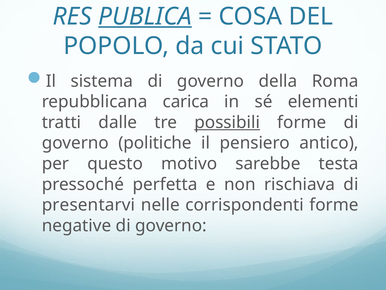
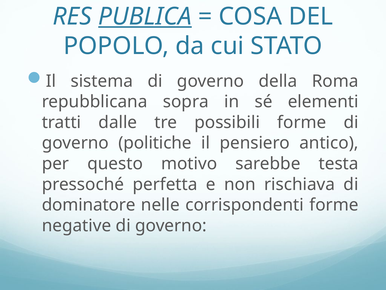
carica: carica -> sopra
possibili underline: present -> none
presentarvi: presentarvi -> dominatore
